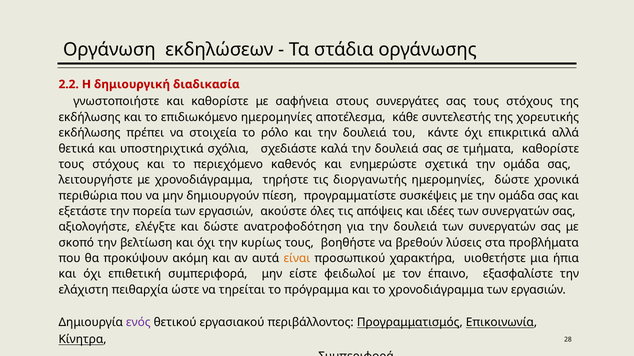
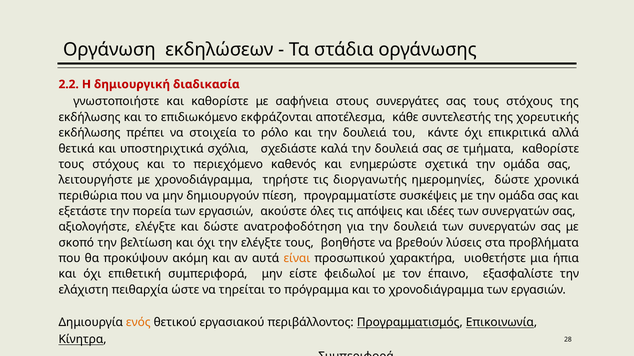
επιδιωκόμενο ημερομηνίες: ημερομηνίες -> εκφράζονται
την κυρίως: κυρίως -> ελέγξτε
ενός colour: purple -> orange
